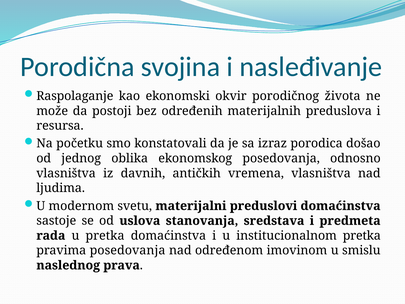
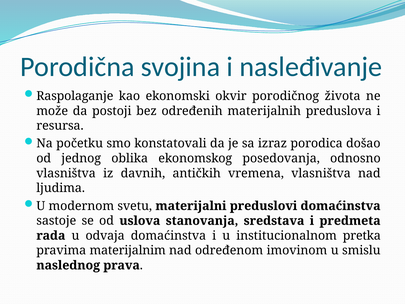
u pretka: pretka -> odvaja
pravima posedovanja: posedovanja -> materijalnim
